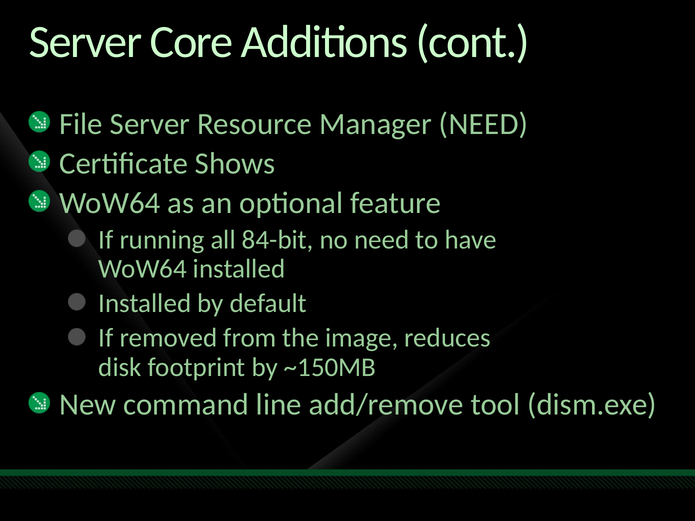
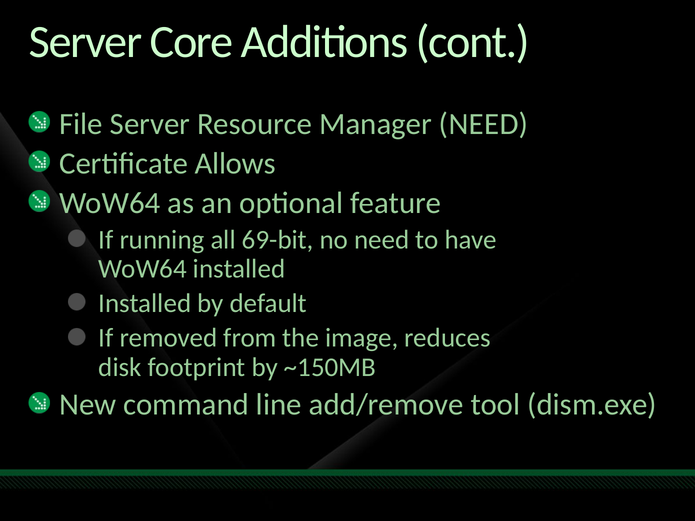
Shows: Shows -> Allows
84-bit: 84-bit -> 69-bit
